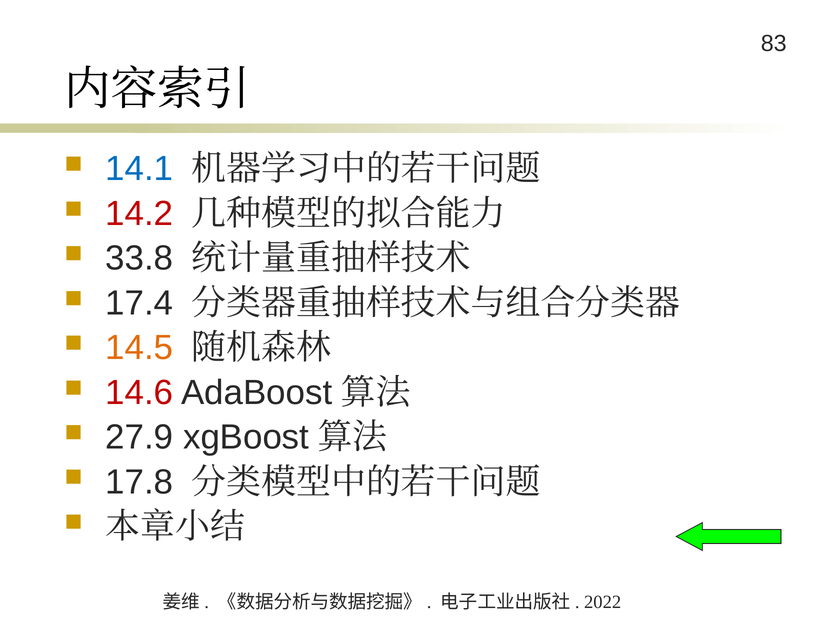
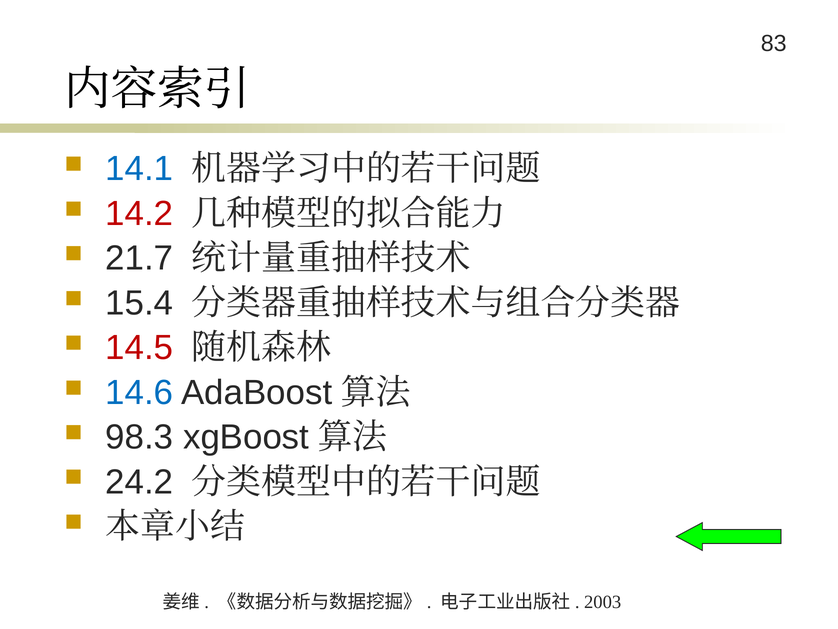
33.8: 33.8 -> 21.7
17.4: 17.4 -> 15.4
14.5 colour: orange -> red
14.6 colour: red -> blue
27.9: 27.9 -> 98.3
17.8: 17.8 -> 24.2
2022: 2022 -> 2003
